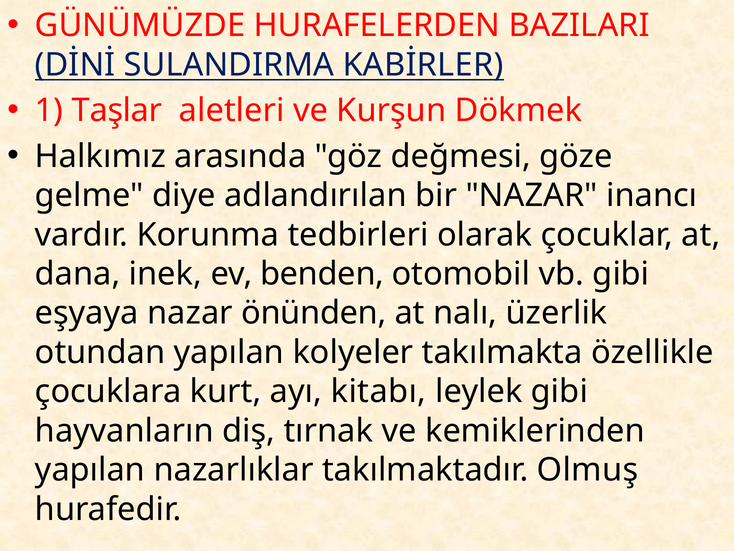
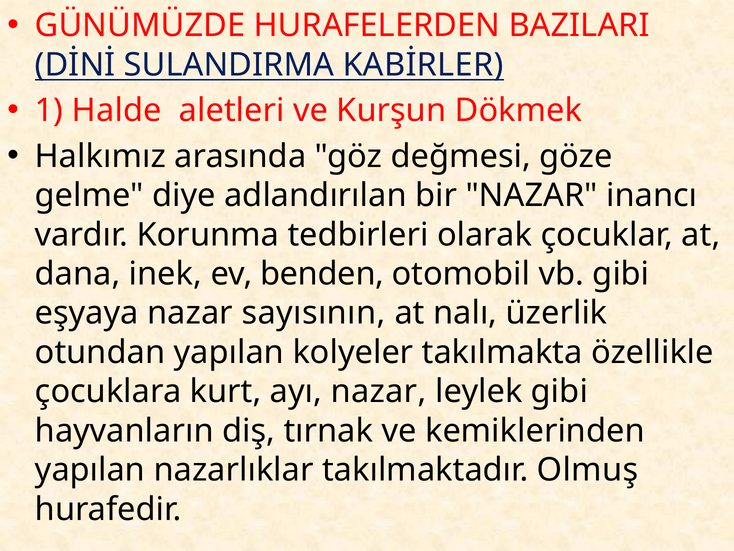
Taşlar: Taşlar -> Halde
önünden: önünden -> sayısının
ayı kitabı: kitabı -> nazar
